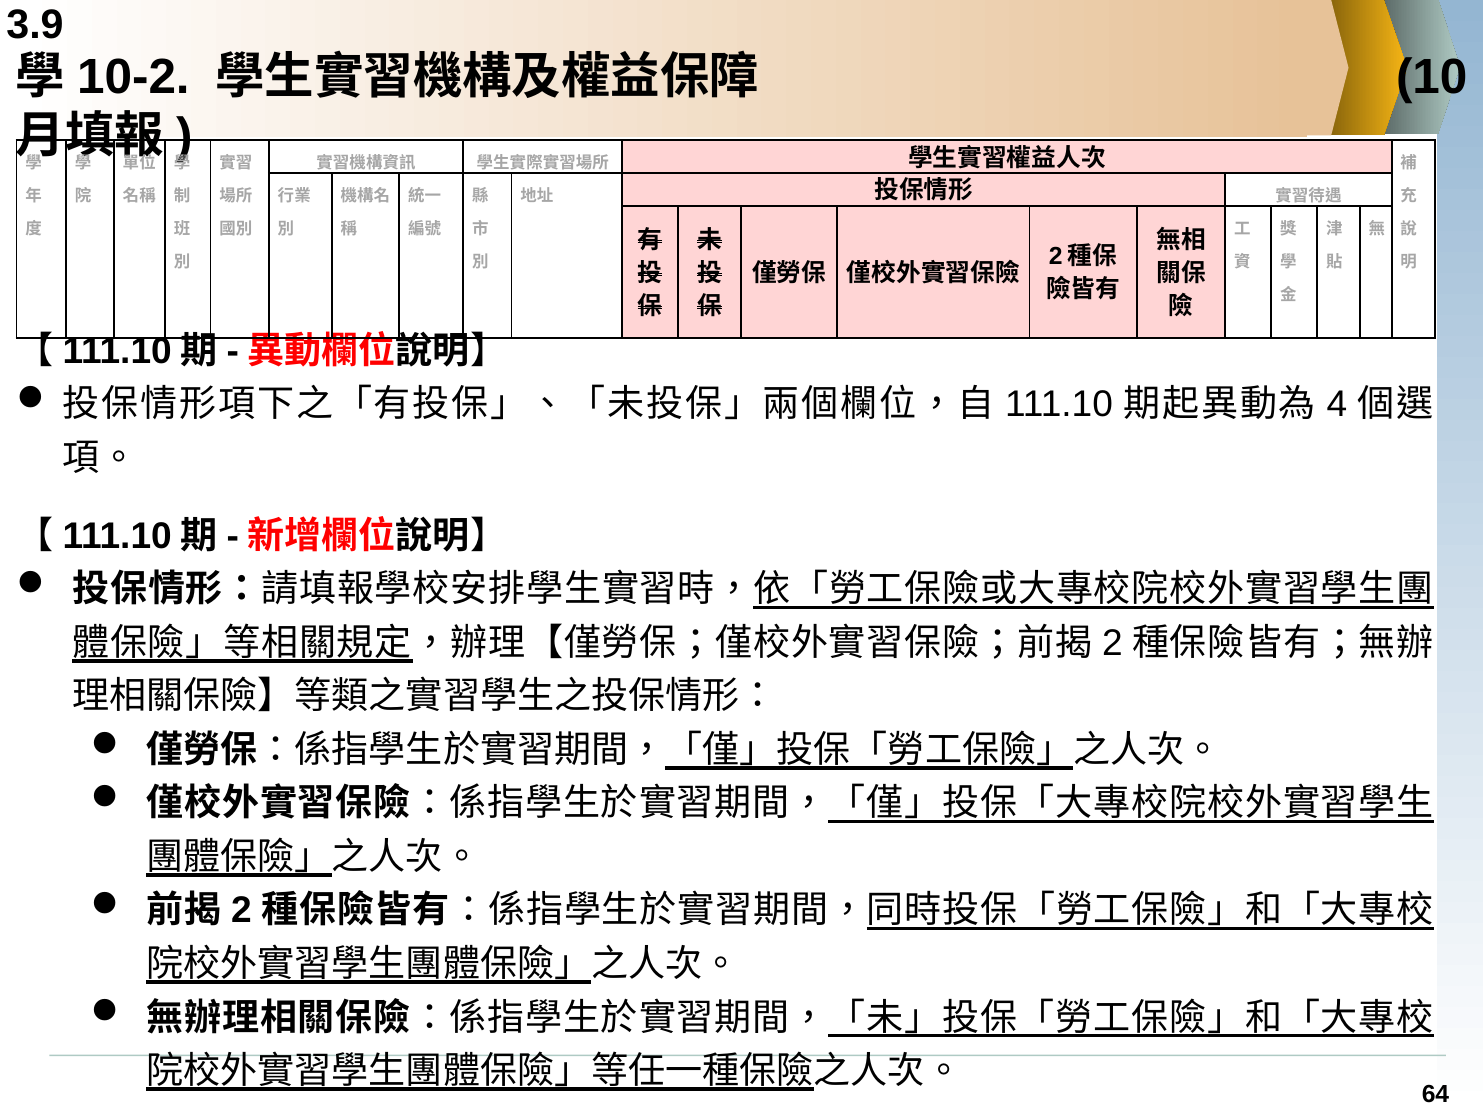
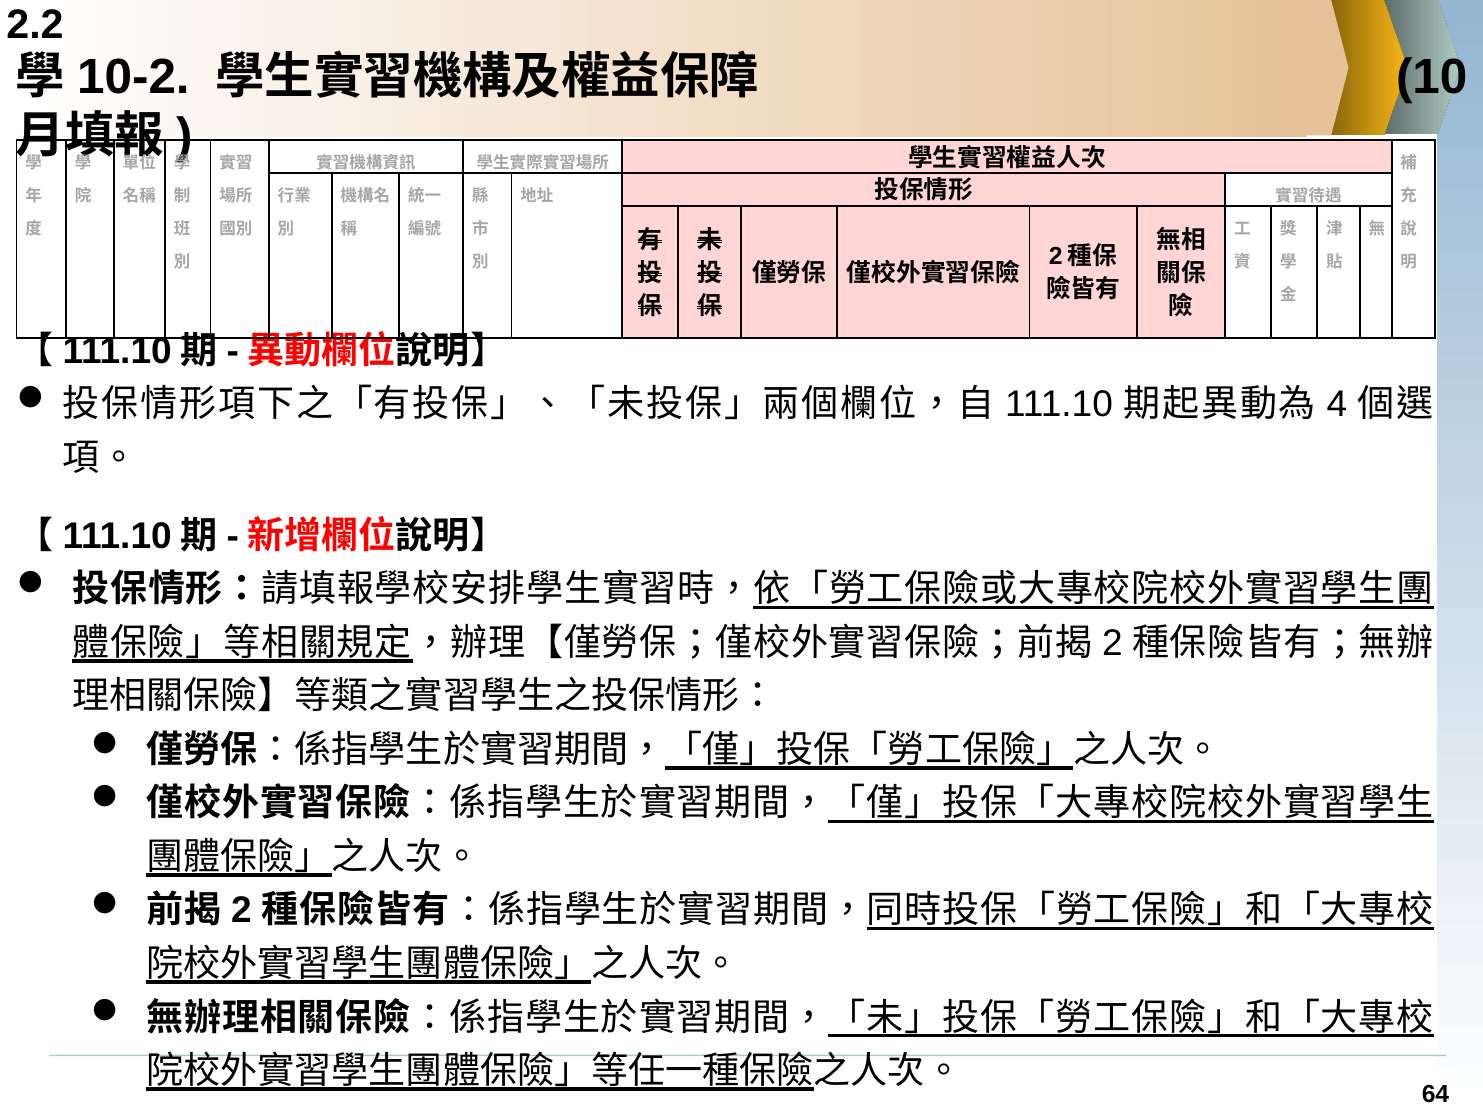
3.9: 3.9 -> 2.2
